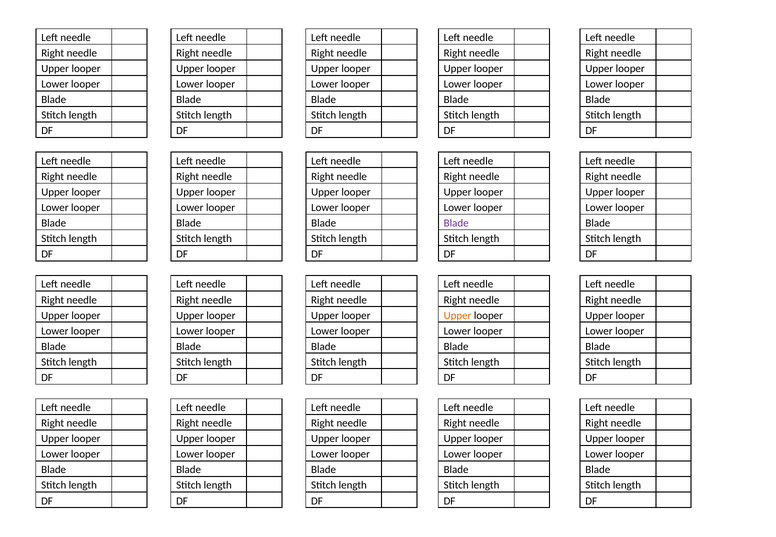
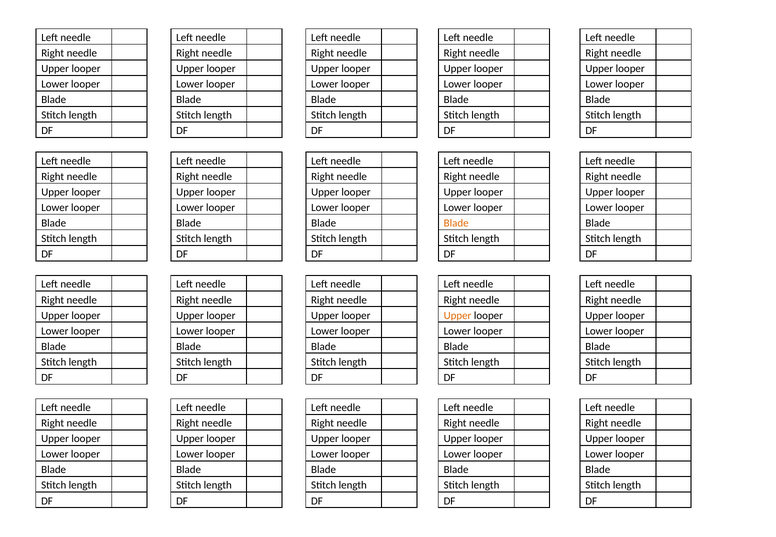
Blade at (456, 223) colour: purple -> orange
